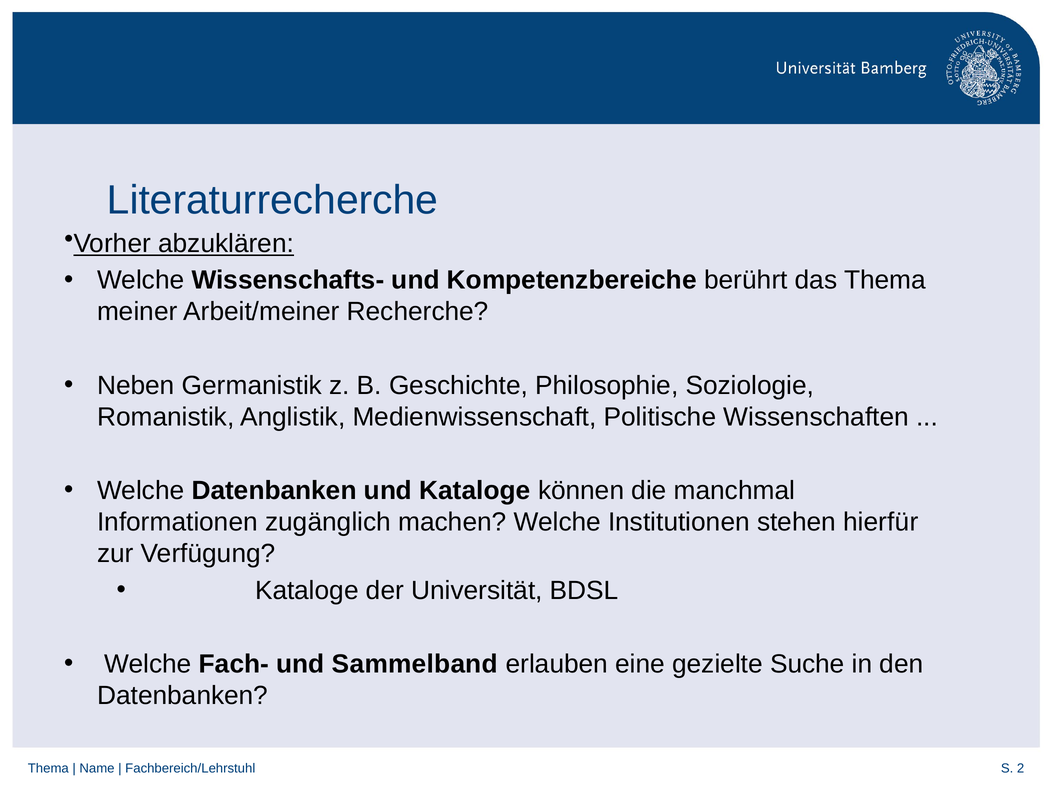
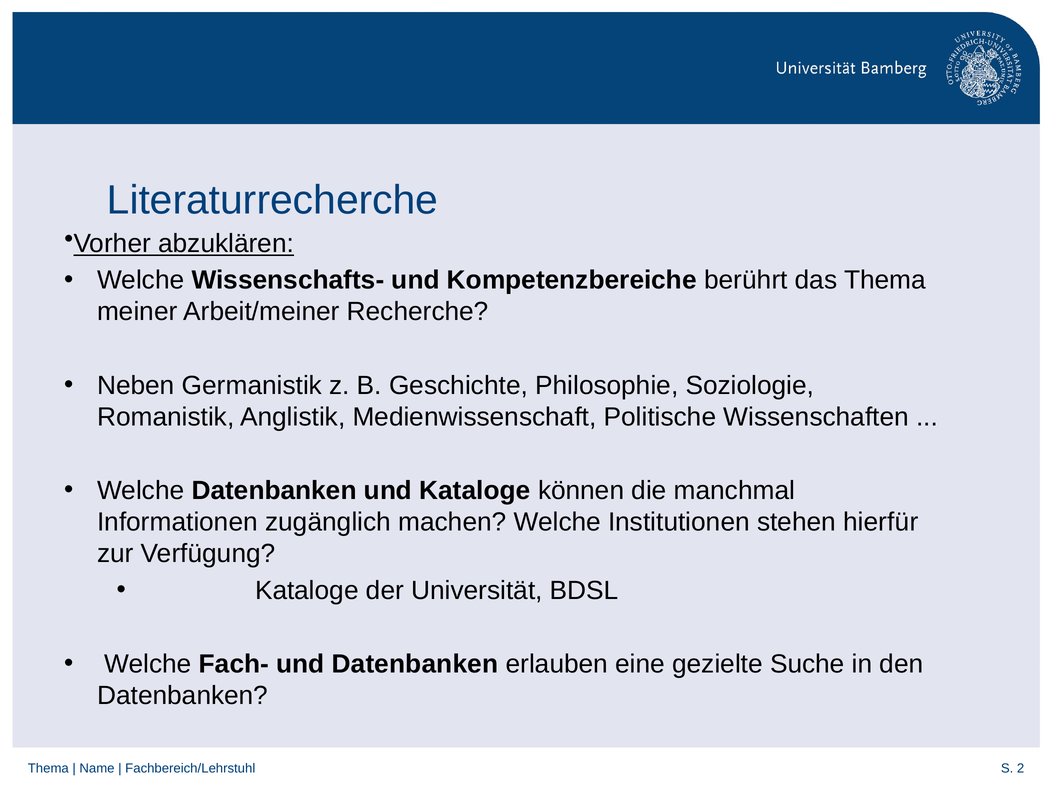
und Sammelband: Sammelband -> Datenbanken
